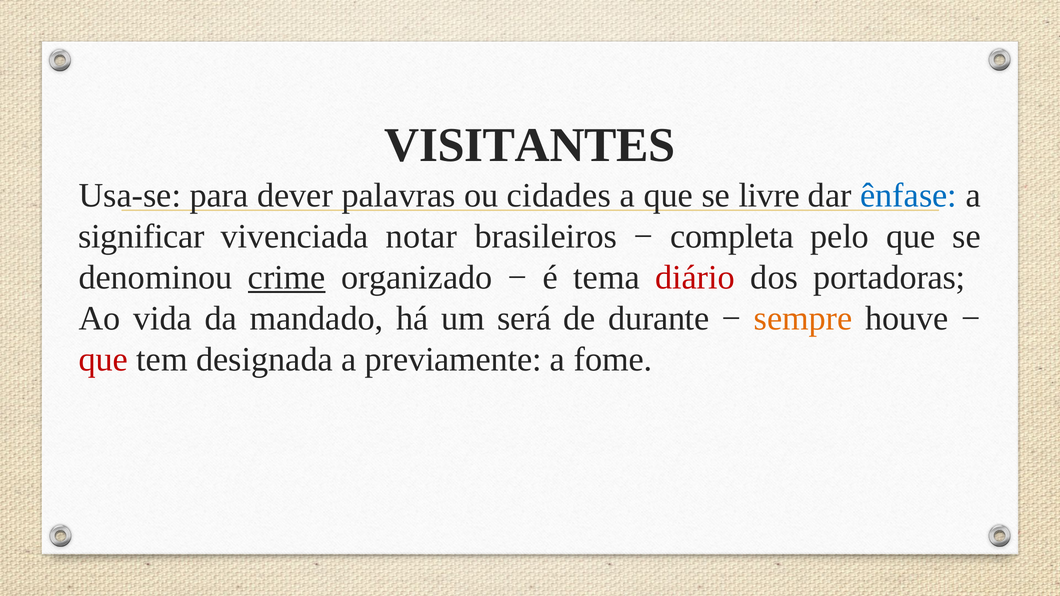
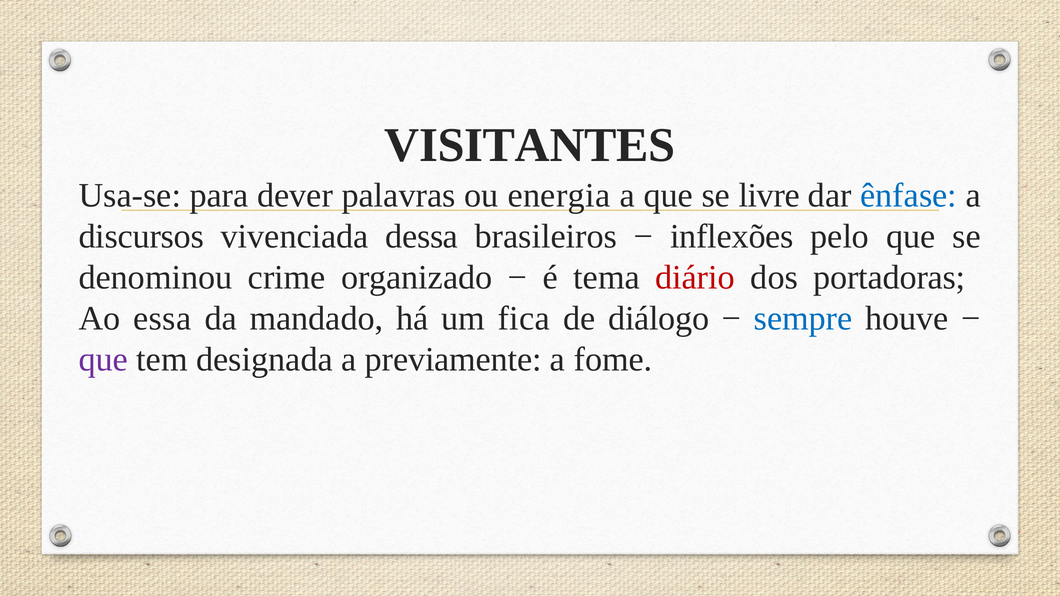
cidades: cidades -> energia
significar: significar -> discursos
notar: notar -> dessa
completa: completa -> inflexões
crime underline: present -> none
vida: vida -> essa
será: será -> fica
durante: durante -> diálogo
sempre colour: orange -> blue
que at (103, 359) colour: red -> purple
